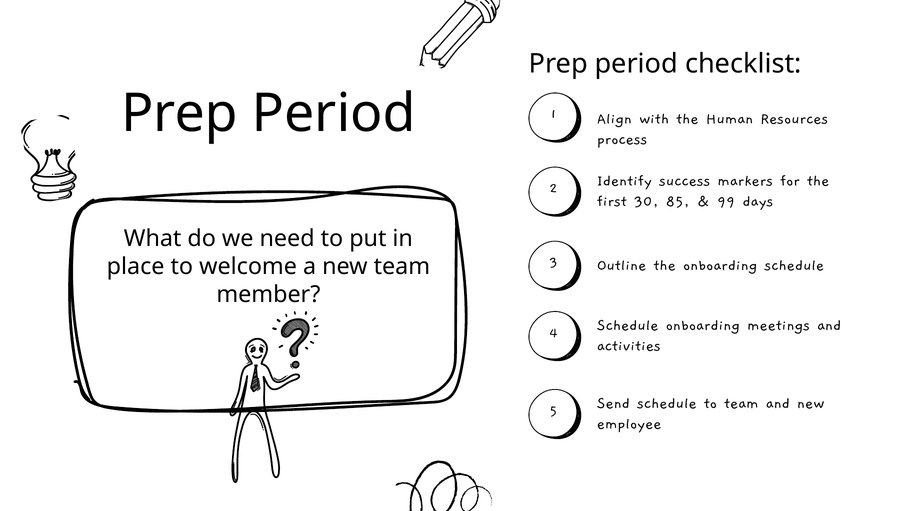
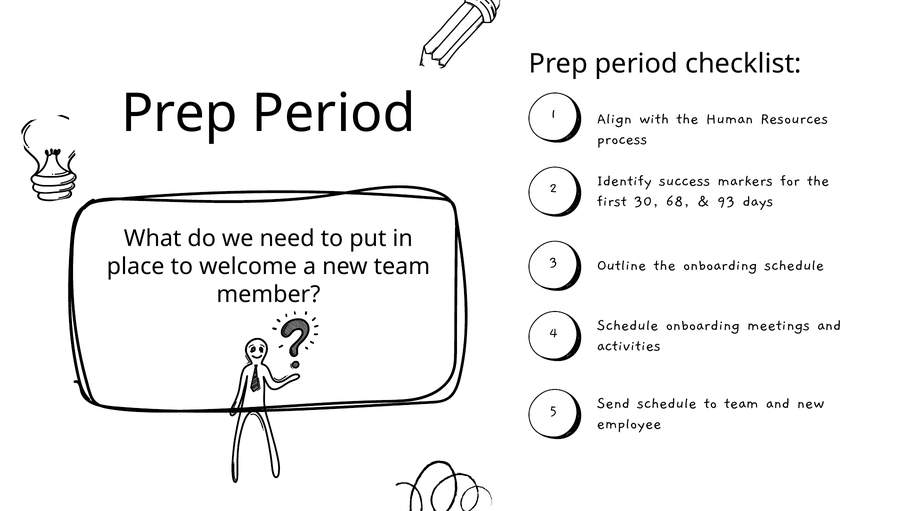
85: 85 -> 68
99: 99 -> 93
